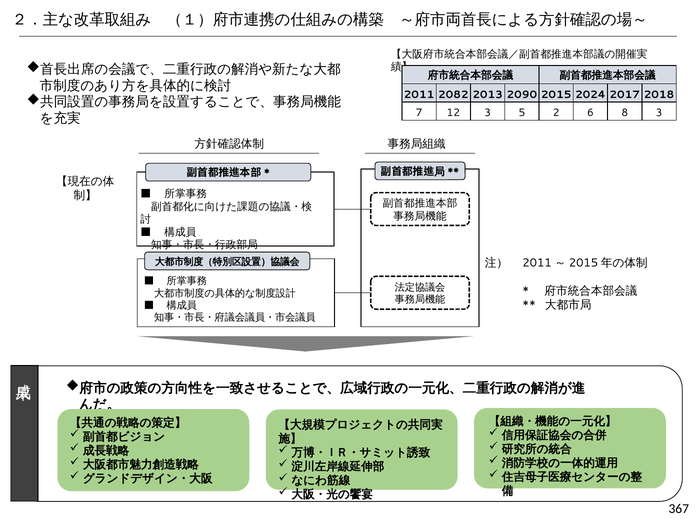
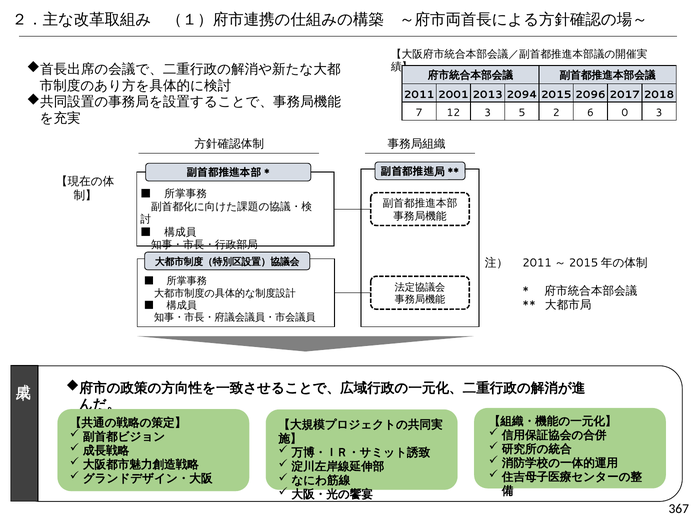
2082: 2082 -> 2001
2090: 2090 -> 2094
2024: 2024 -> 2096
8: 8 -> 0
